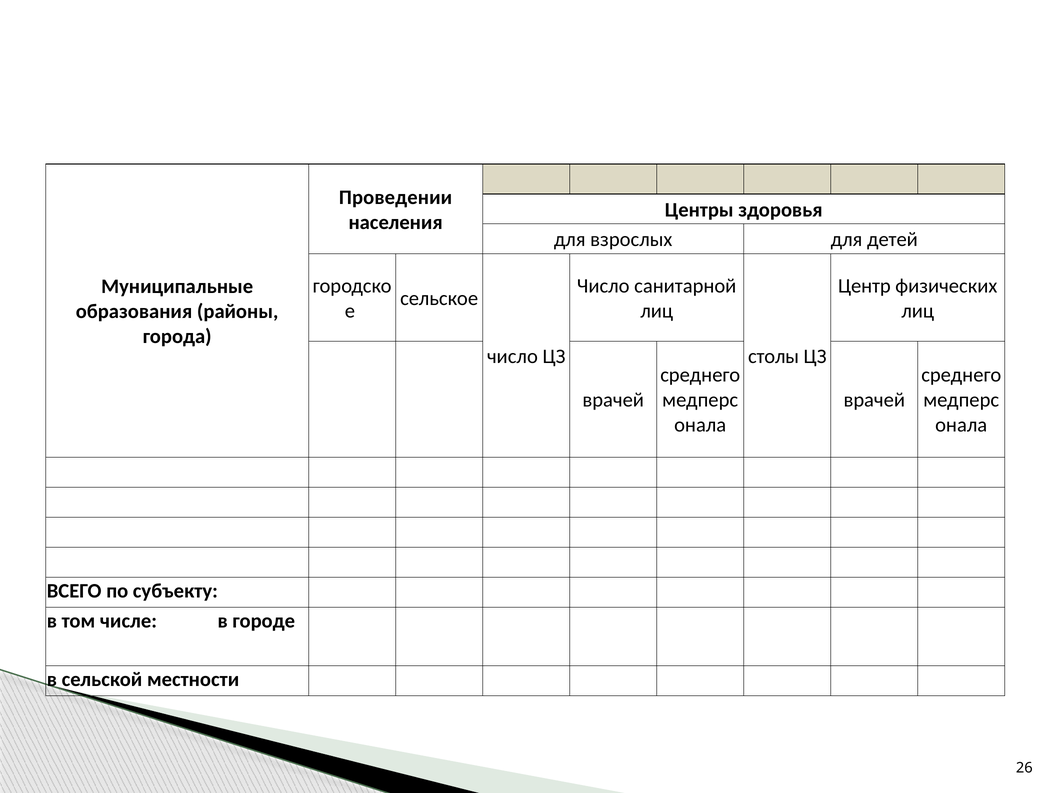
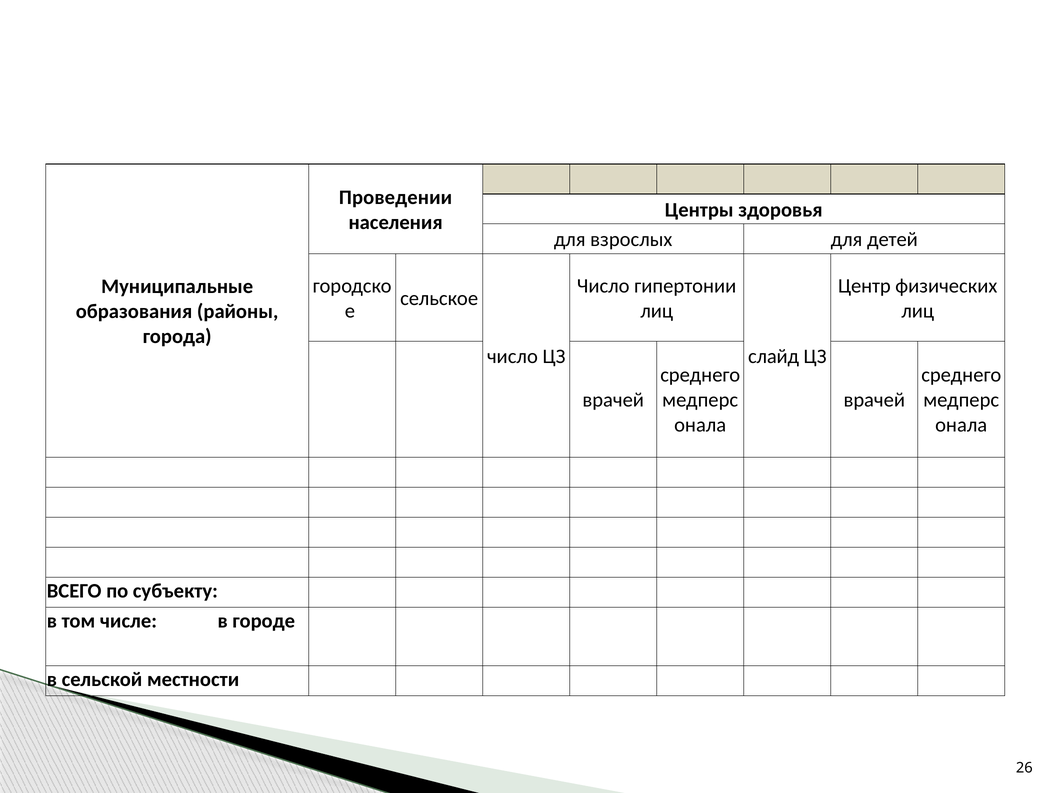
санитарной: санитарной -> гипертонии
столы: столы -> слайд
